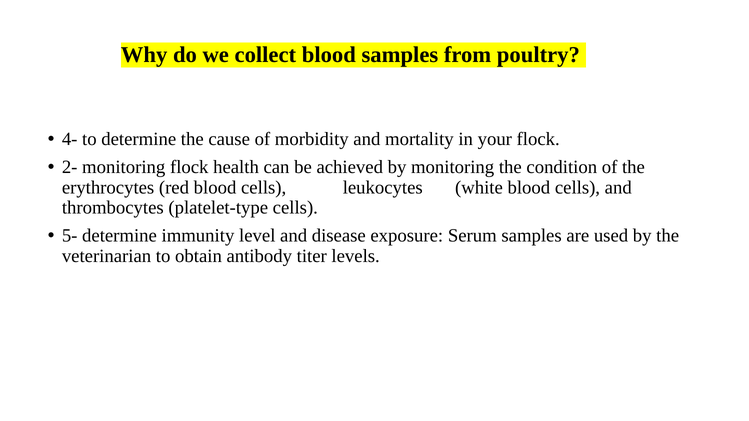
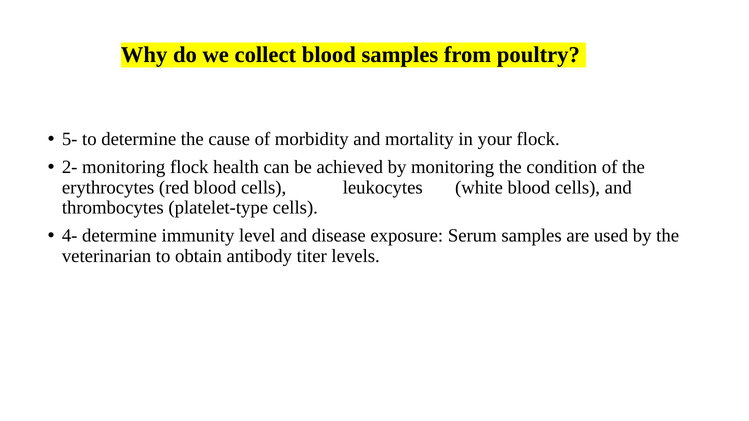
4-: 4- -> 5-
5-: 5- -> 4-
